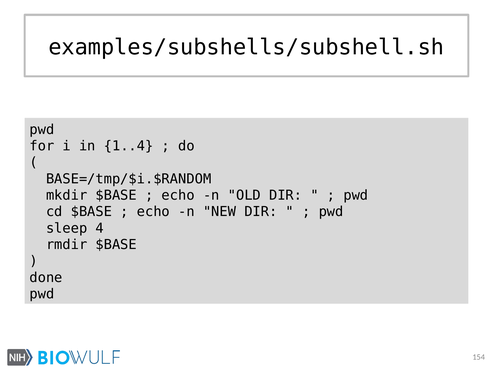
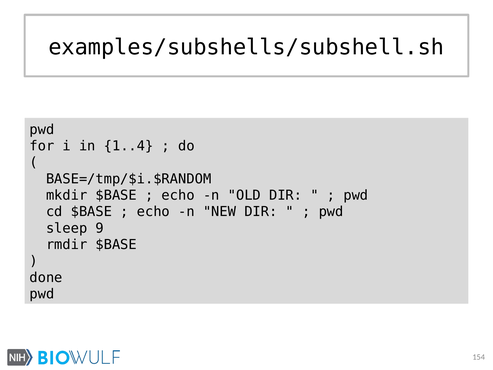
4: 4 -> 9
